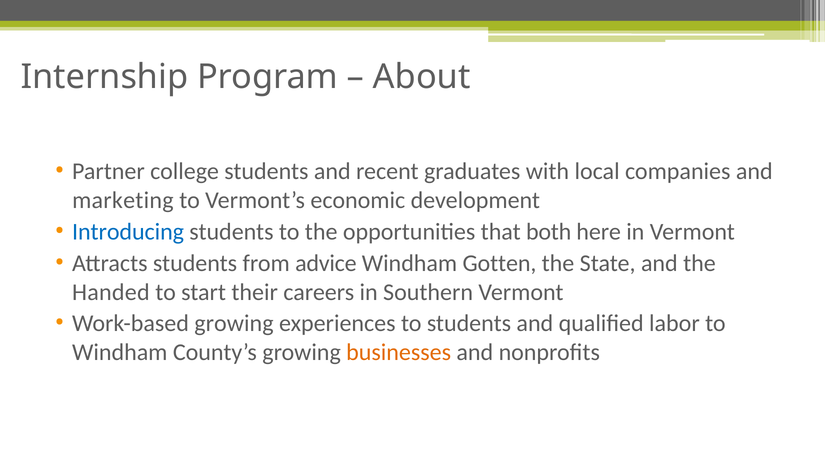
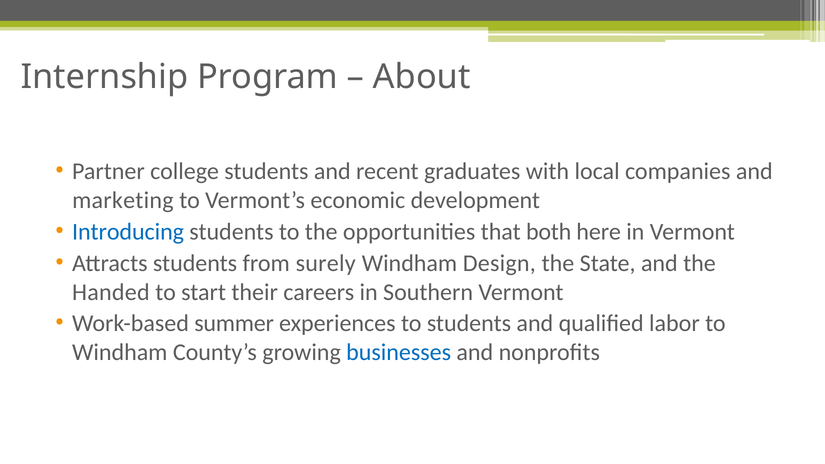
advice: advice -> surely
Gotten: Gotten -> Design
Work-based growing: growing -> summer
businesses colour: orange -> blue
